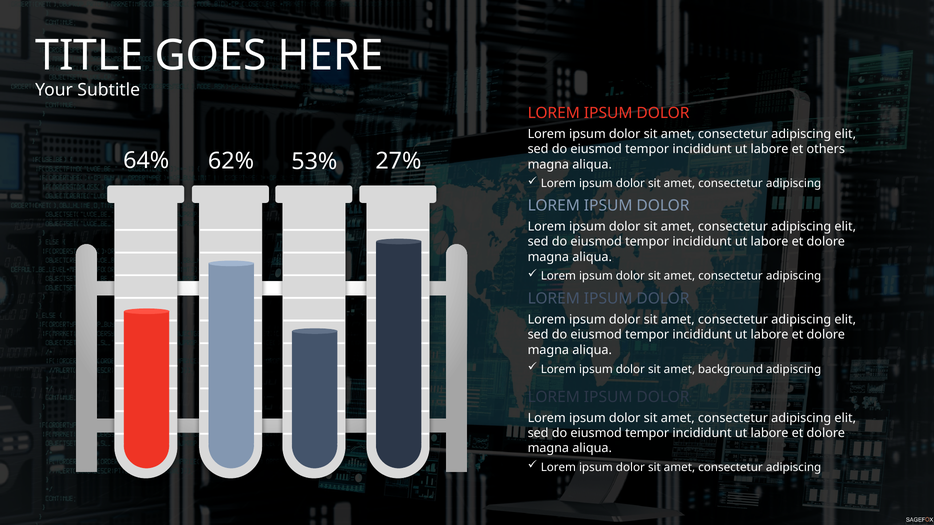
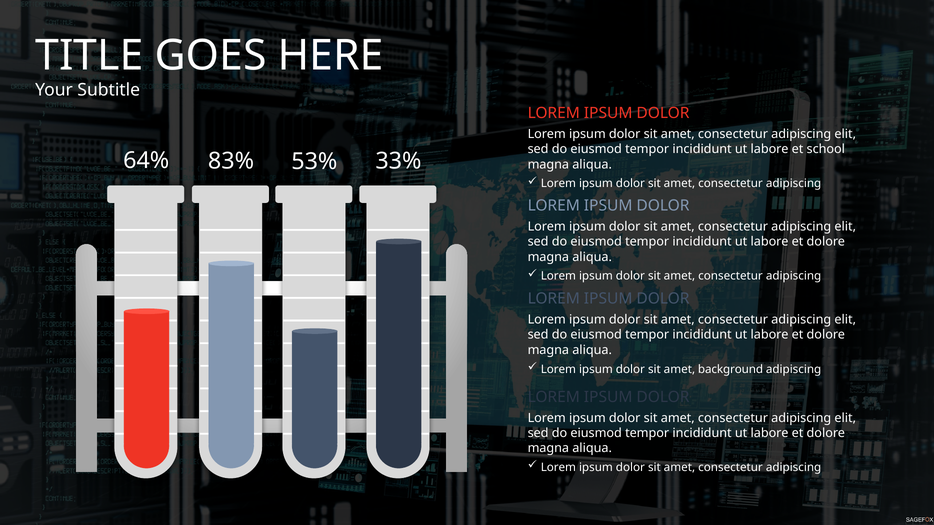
others: others -> school
62%: 62% -> 83%
27%: 27% -> 33%
